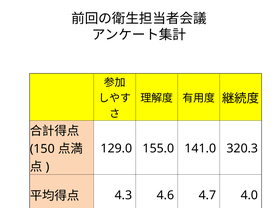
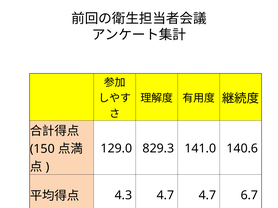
155.0: 155.0 -> 829.3
320.3: 320.3 -> 140.6
4.3 4.6: 4.6 -> 4.7
4.0: 4.0 -> 6.7
